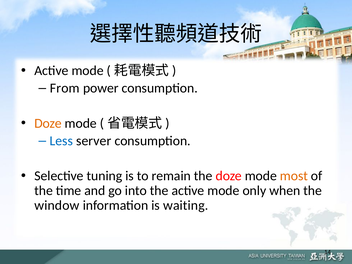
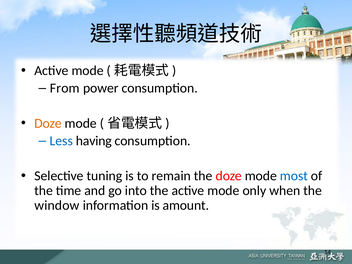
server: server -> having
most colour: orange -> blue
waiting: waiting -> amount
